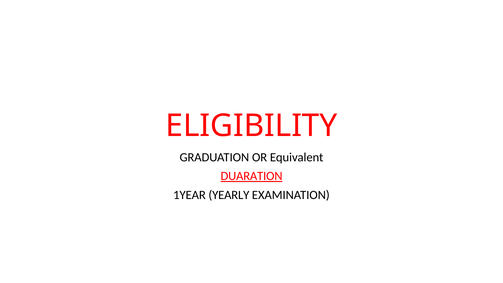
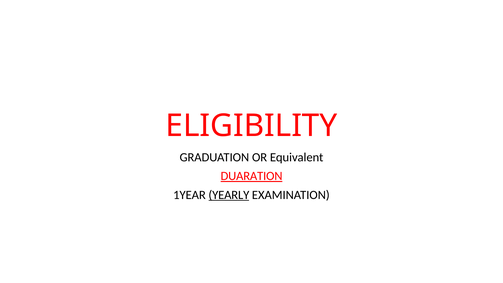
YEARLY underline: none -> present
